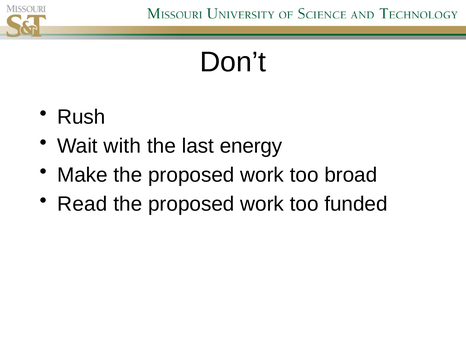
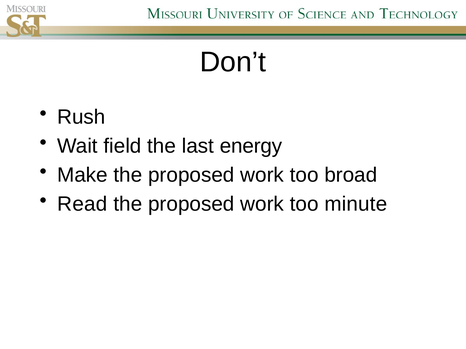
with: with -> field
funded: funded -> minute
